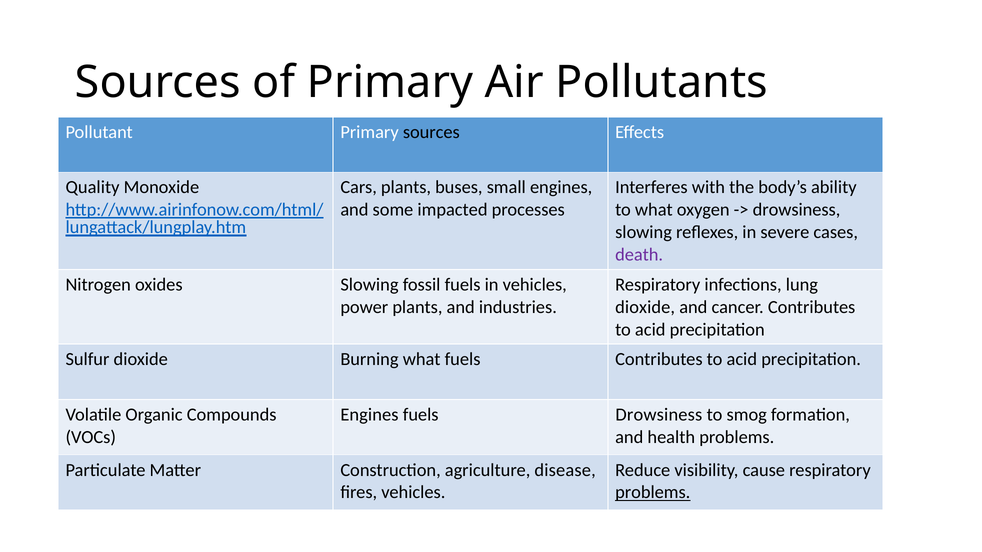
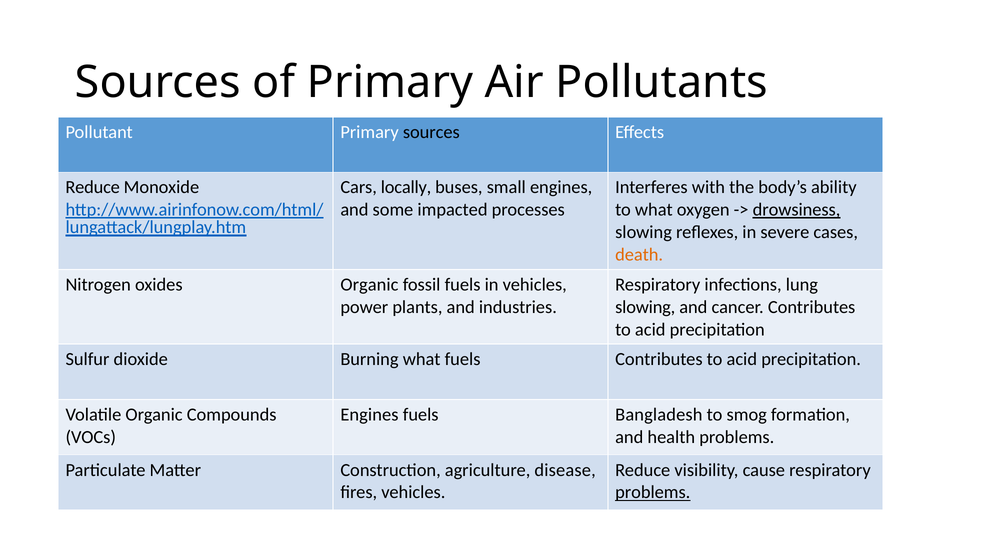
Quality at (93, 187): Quality -> Reduce
Cars plants: plants -> locally
drowsiness at (797, 210) underline: none -> present
death colour: purple -> orange
oxides Slowing: Slowing -> Organic
dioxide at (645, 307): dioxide -> slowing
fuels Drowsiness: Drowsiness -> Bangladesh
